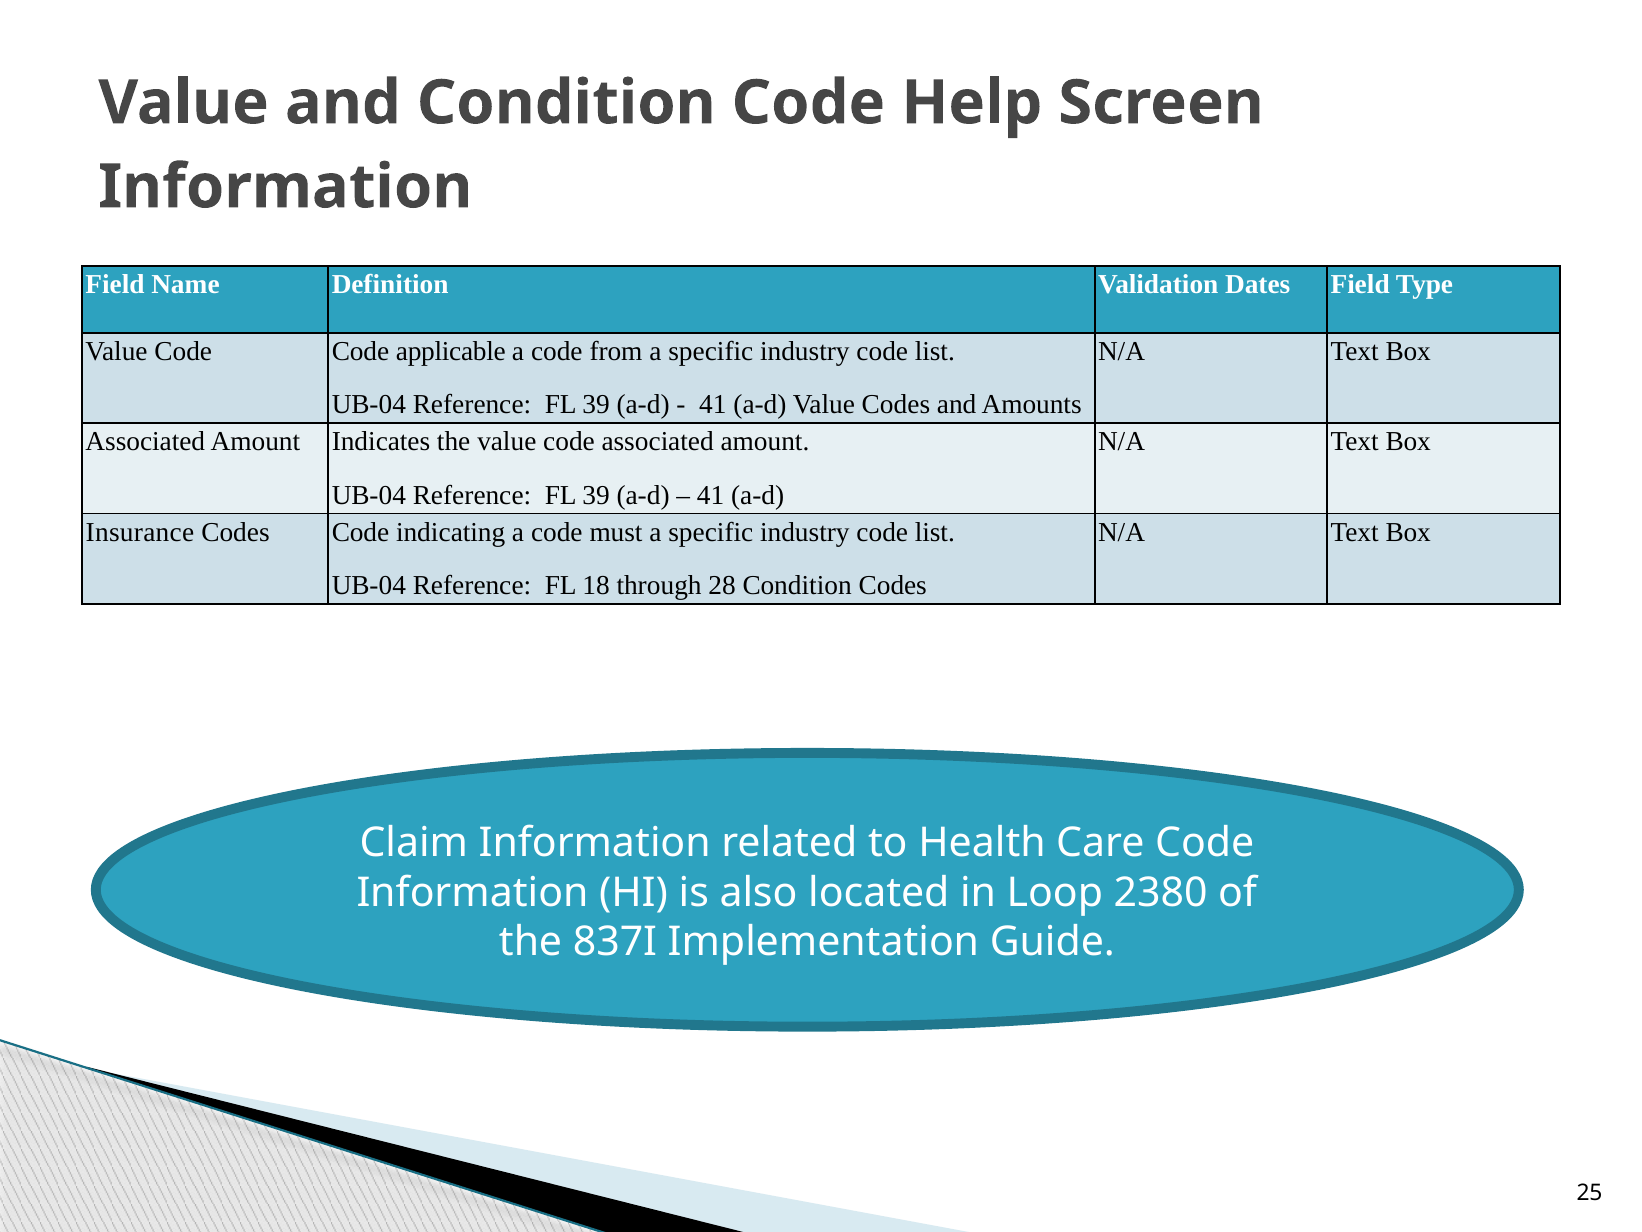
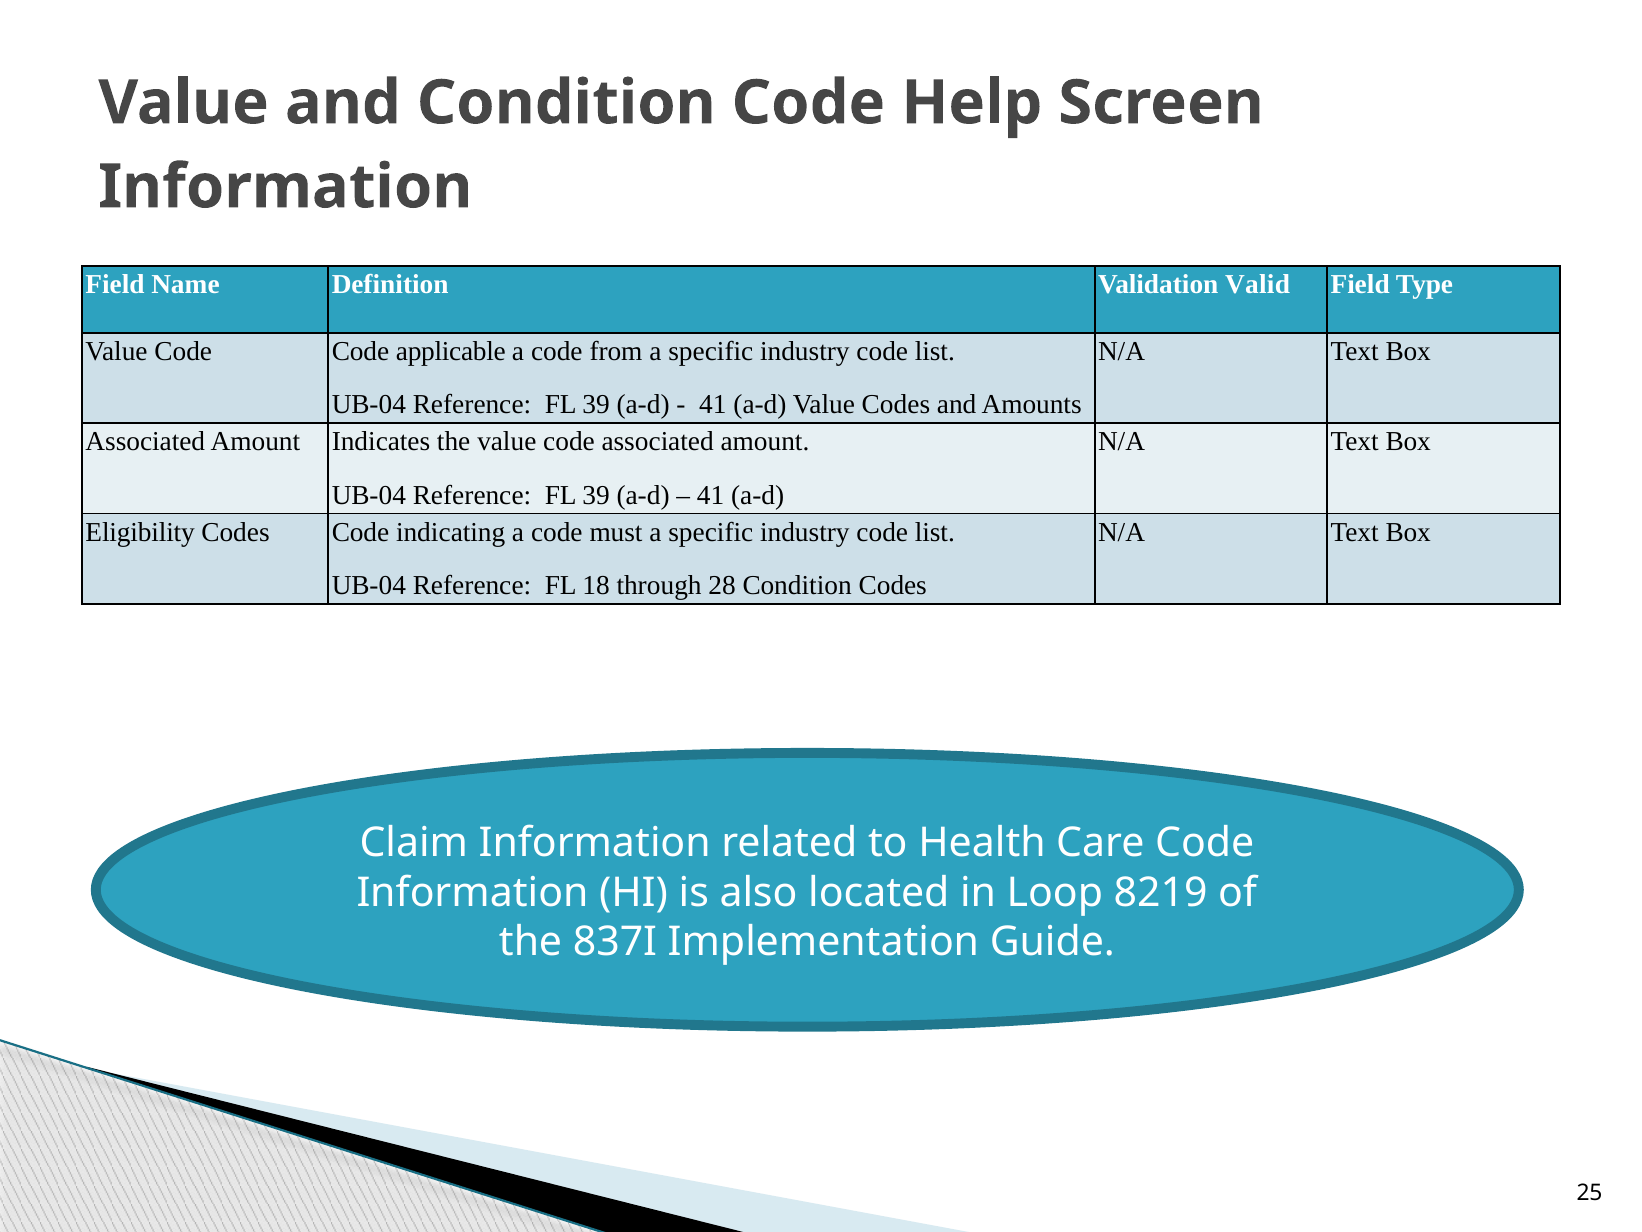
Dates: Dates -> Valid
Insurance: Insurance -> Eligibility
2380: 2380 -> 8219
